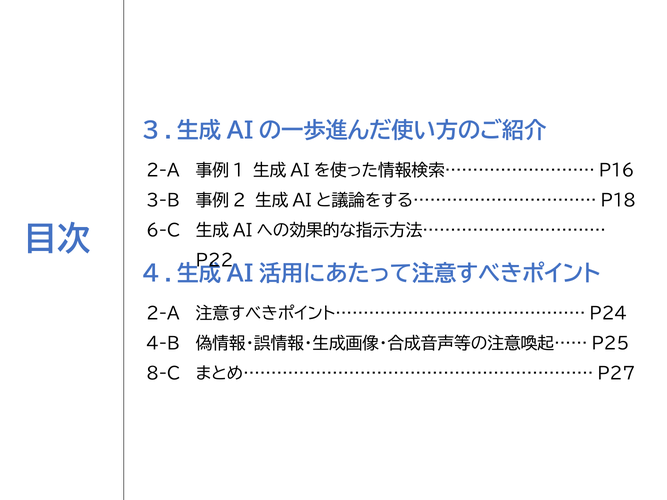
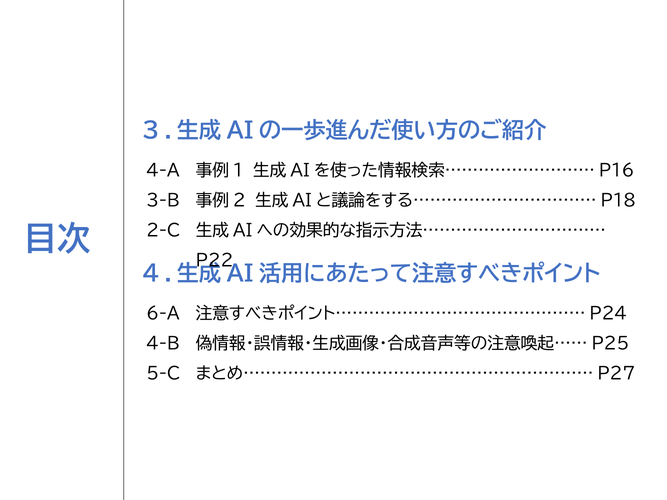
2-A at (163, 171): 2-A -> 4-A
6-C: 6-C -> 2-C
2-A at (163, 314): 2-A -> 6-A
8-C: 8-C -> 5-C
